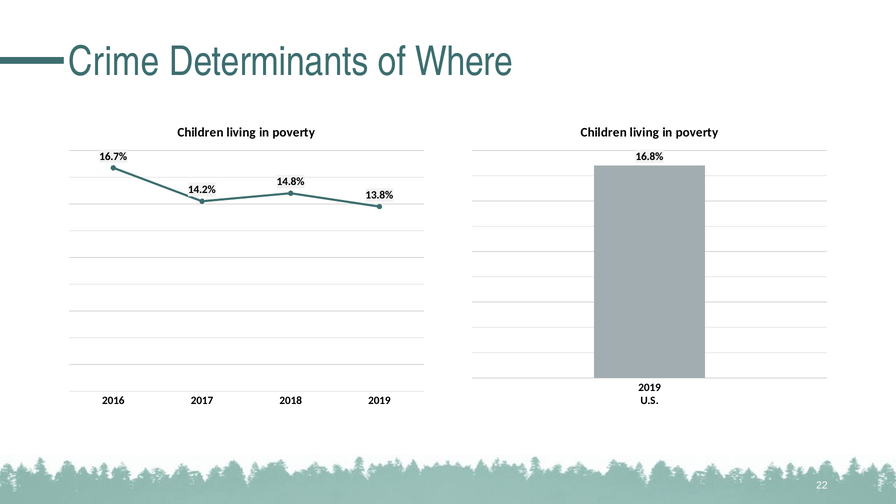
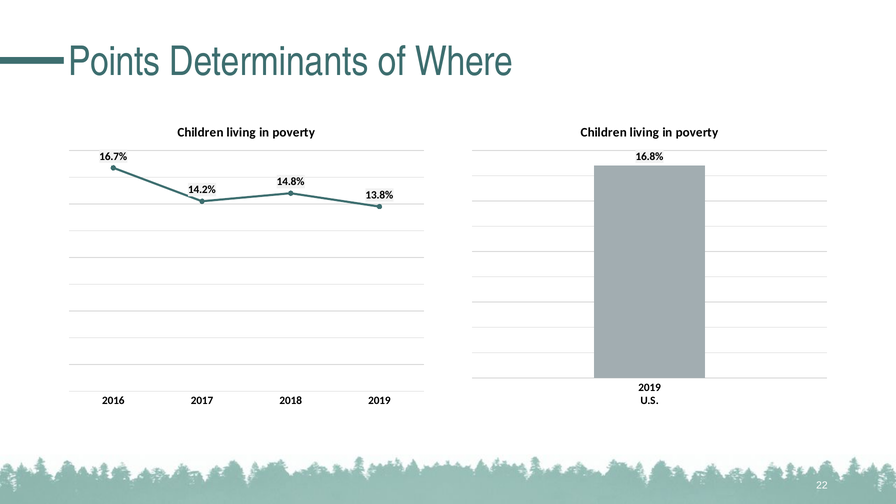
Crime: Crime -> Points
